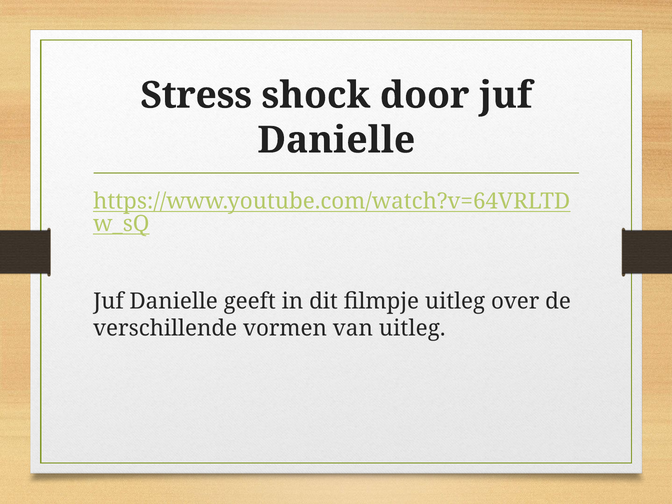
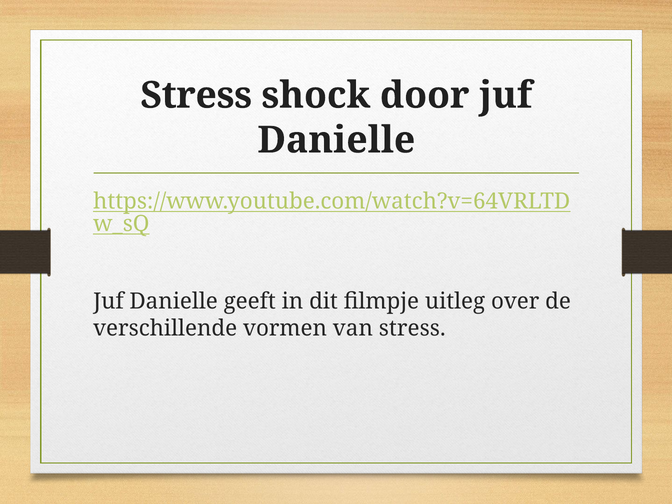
van uitleg: uitleg -> stress
